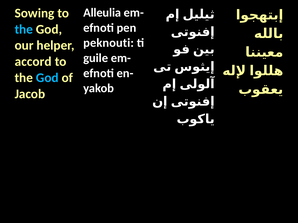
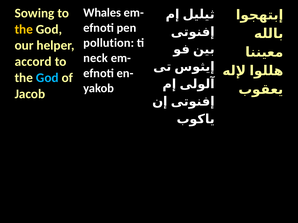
Alleulia: Alleulia -> Whales
the at (24, 29) colour: light blue -> yellow
peknouti: peknouti -> pollution
guile: guile -> neck
